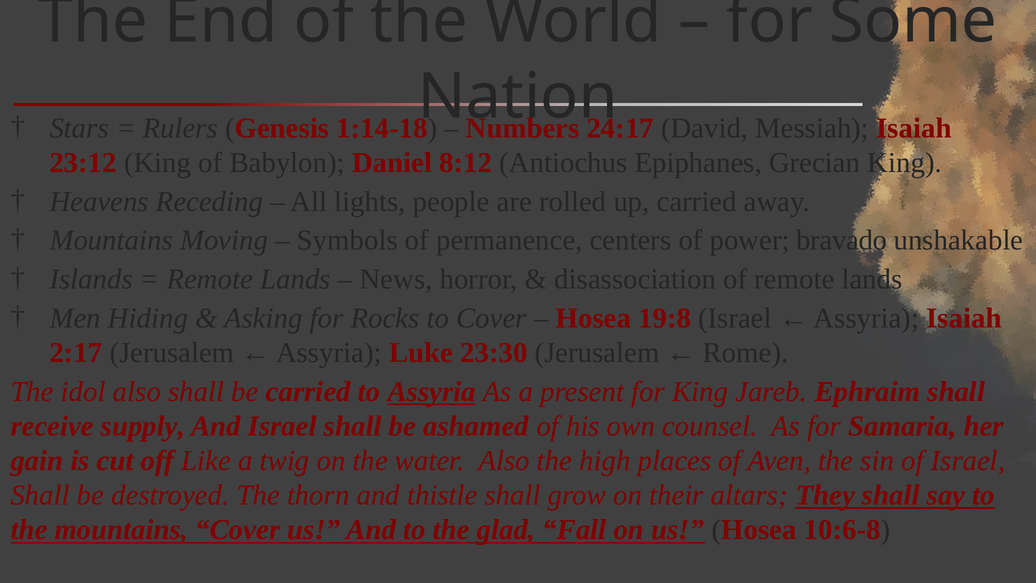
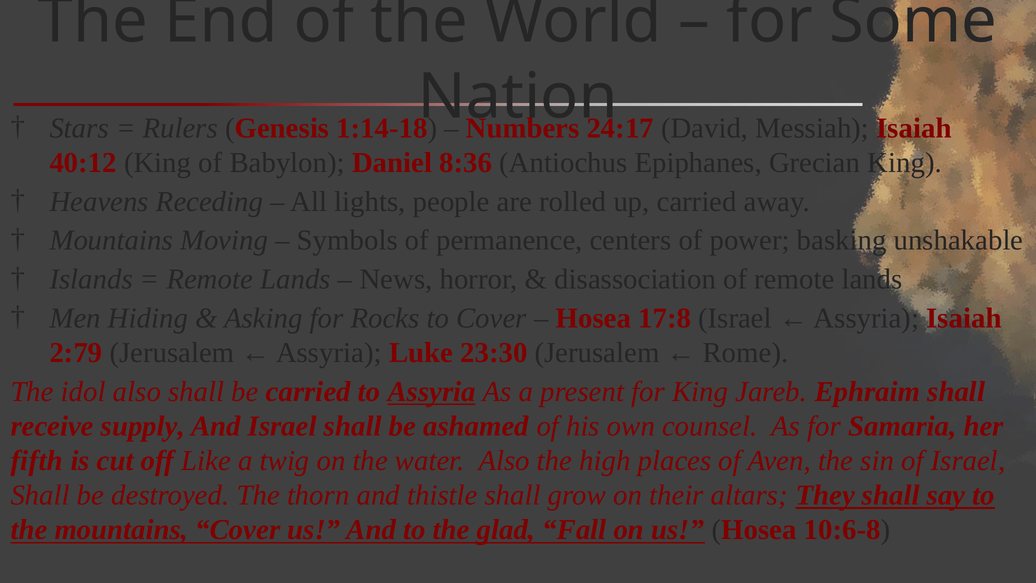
23:12: 23:12 -> 40:12
8:12: 8:12 -> 8:36
bravado: bravado -> basking
19:8: 19:8 -> 17:8
2:17: 2:17 -> 2:79
gain: gain -> fifth
